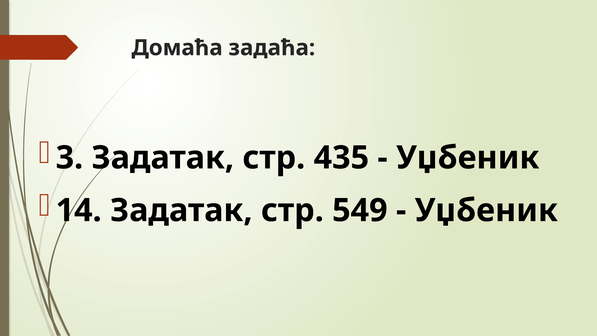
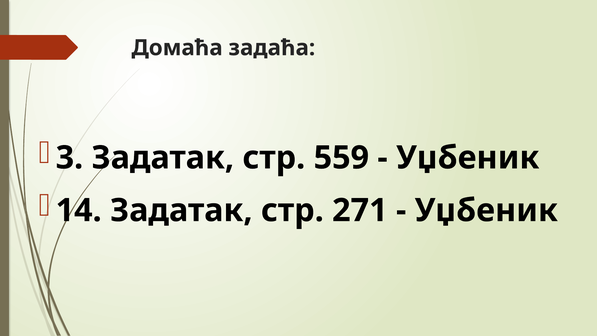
435: 435 -> 559
549: 549 -> 271
